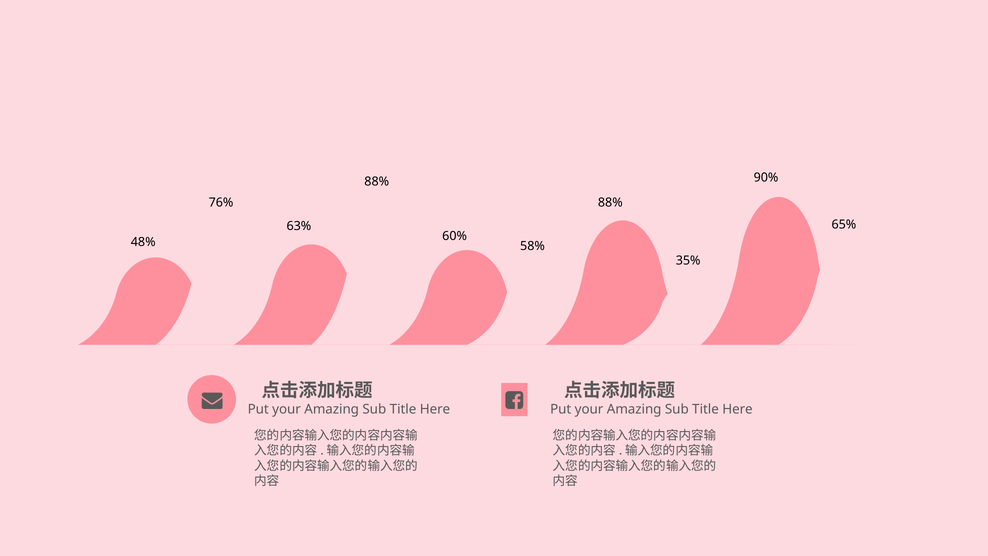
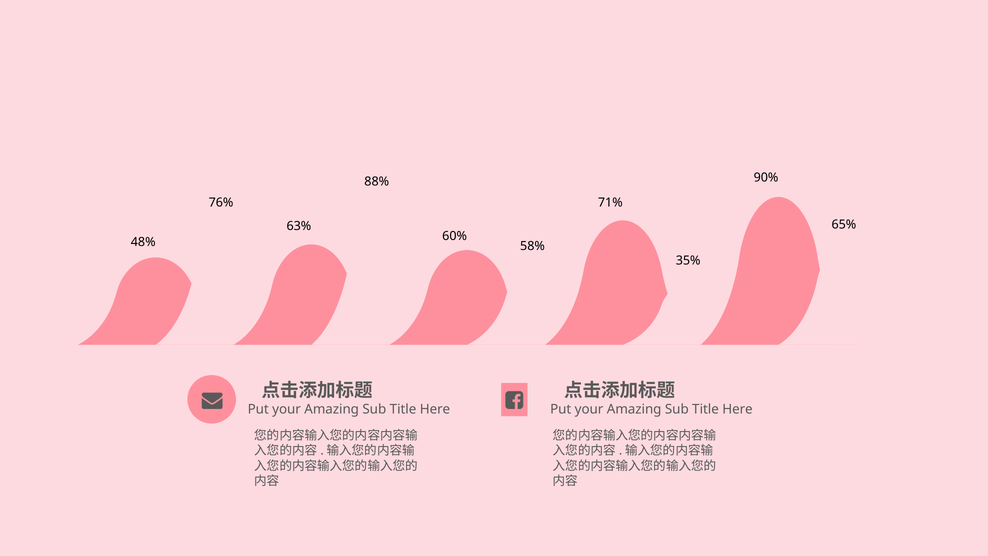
88% at (610, 203): 88% -> 71%
